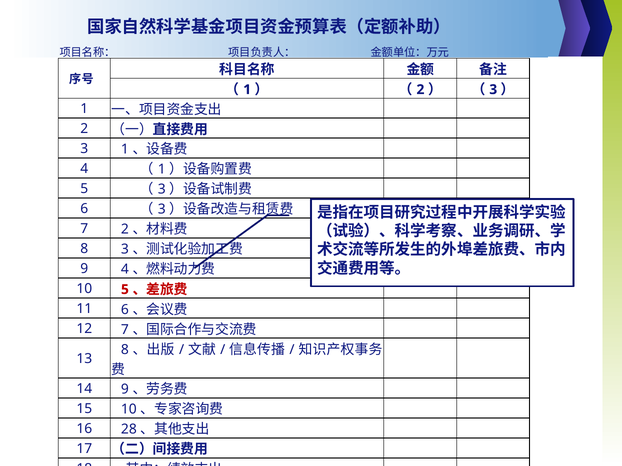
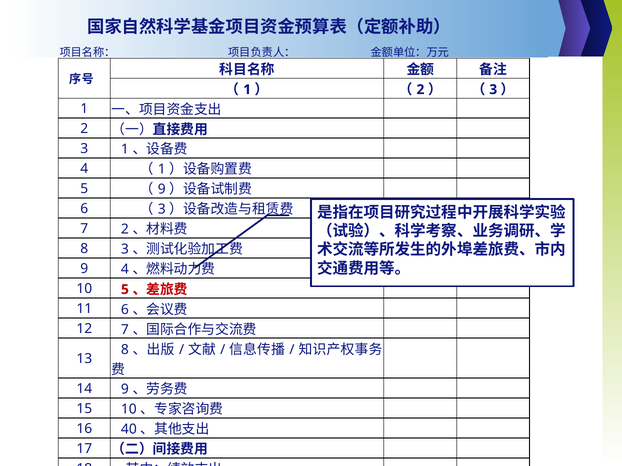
3 at (162, 190): 3 -> 9
28: 28 -> 40
